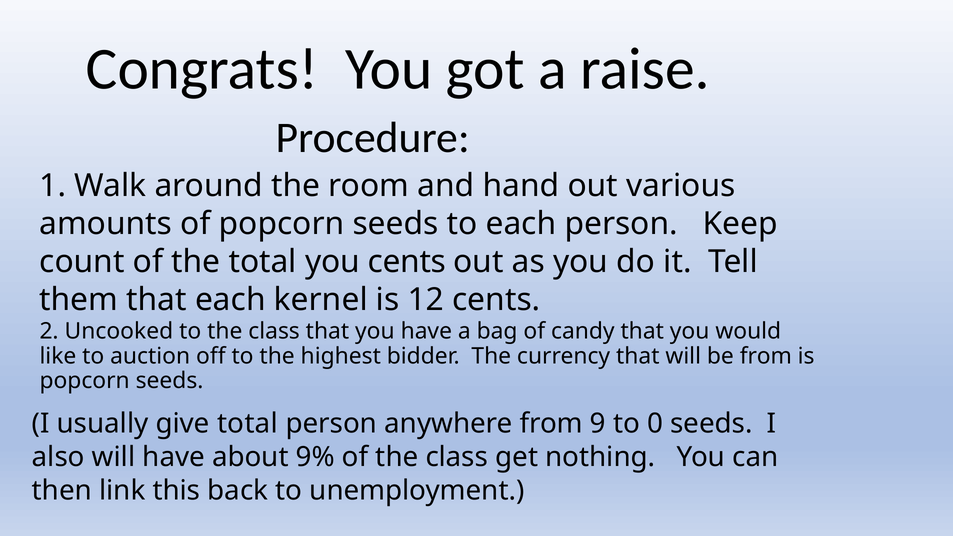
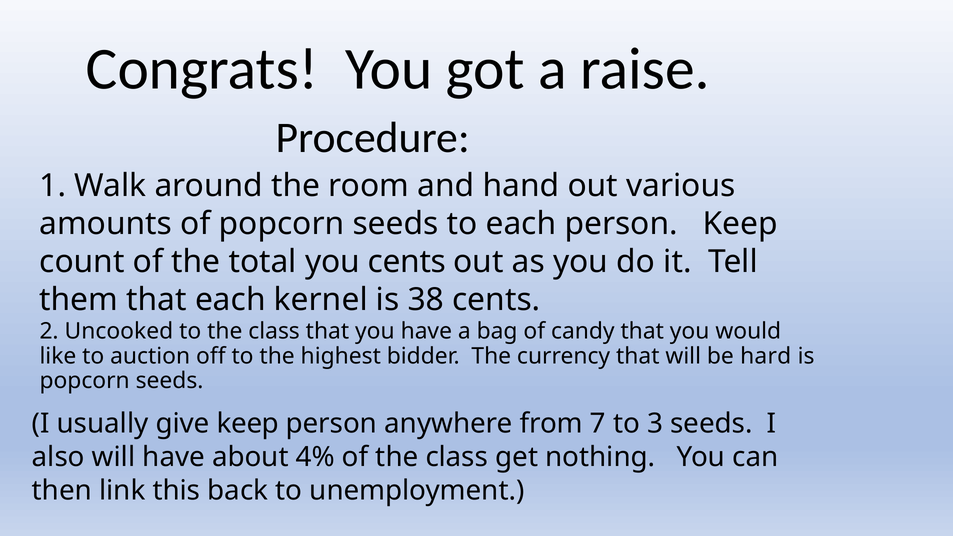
12: 12 -> 38
be from: from -> hard
give total: total -> keep
9: 9 -> 7
0: 0 -> 3
9%: 9% -> 4%
